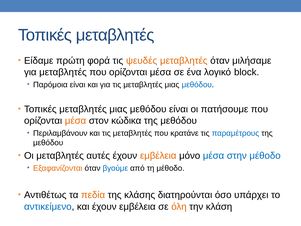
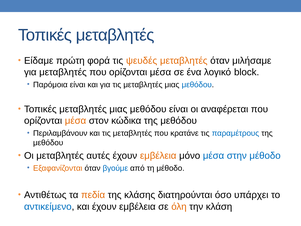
πατήσουμε: πατήσουμε -> αναφέρεται
